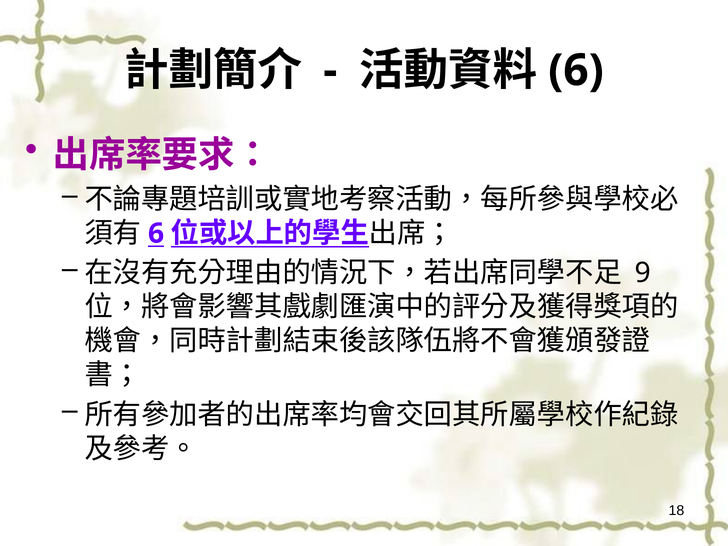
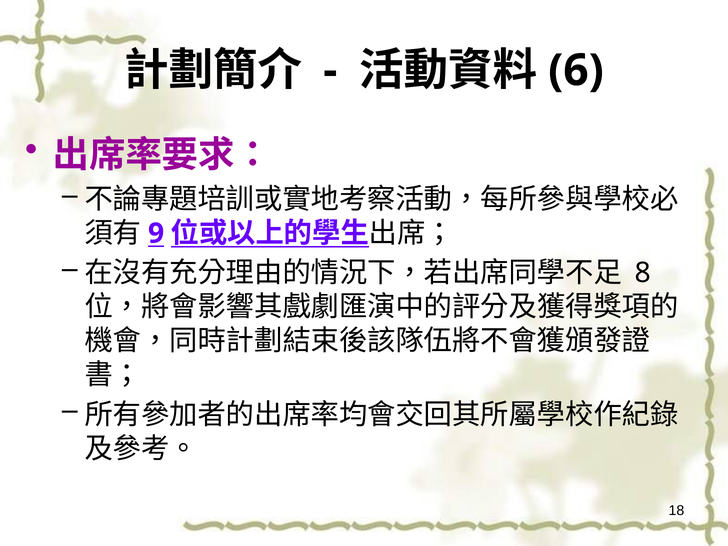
6 at (156, 233): 6 -> 9
9: 9 -> 8
